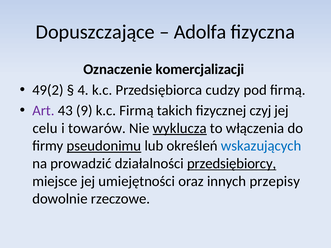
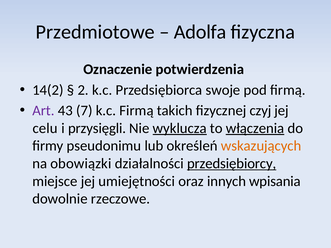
Dopuszczające: Dopuszczające -> Przedmiotowe
komercjalizacji: komercjalizacji -> potwierdzenia
49(2: 49(2 -> 14(2
4: 4 -> 2
cudzy: cudzy -> swoje
9: 9 -> 7
towarów: towarów -> przysięgli
włączenia underline: none -> present
pseudonimu underline: present -> none
wskazujących colour: blue -> orange
prowadzić: prowadzić -> obowiązki
przepisy: przepisy -> wpisania
